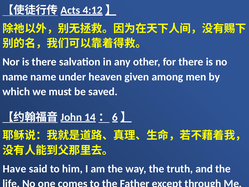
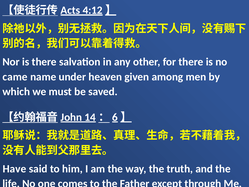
name at (15, 77): name -> came
